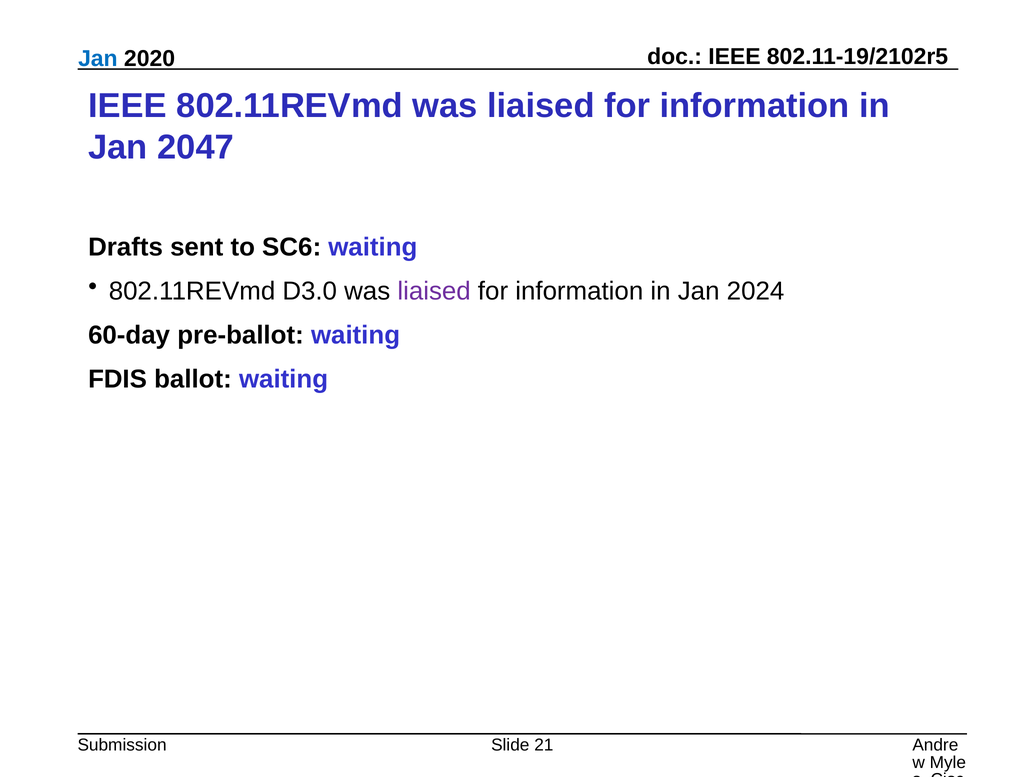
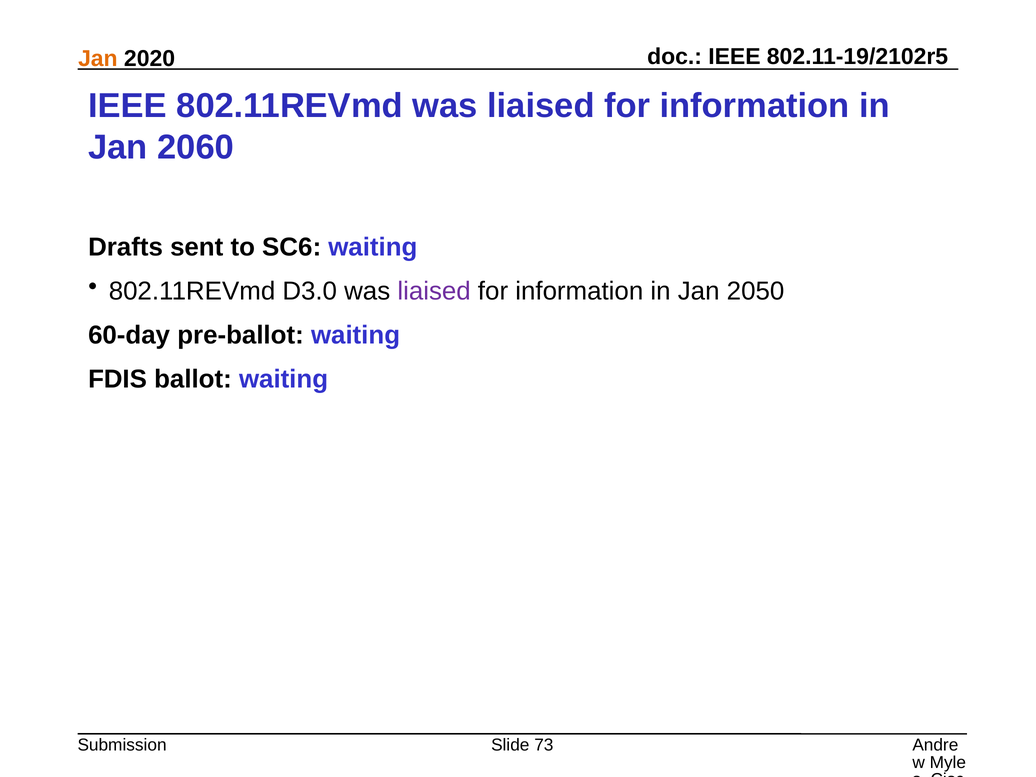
Jan at (98, 59) colour: blue -> orange
2047: 2047 -> 2060
2024: 2024 -> 2050
21: 21 -> 73
